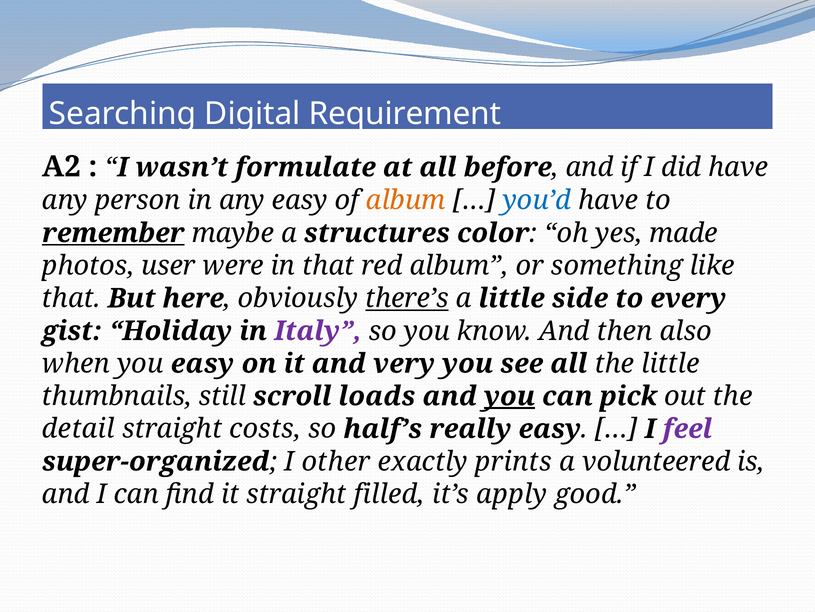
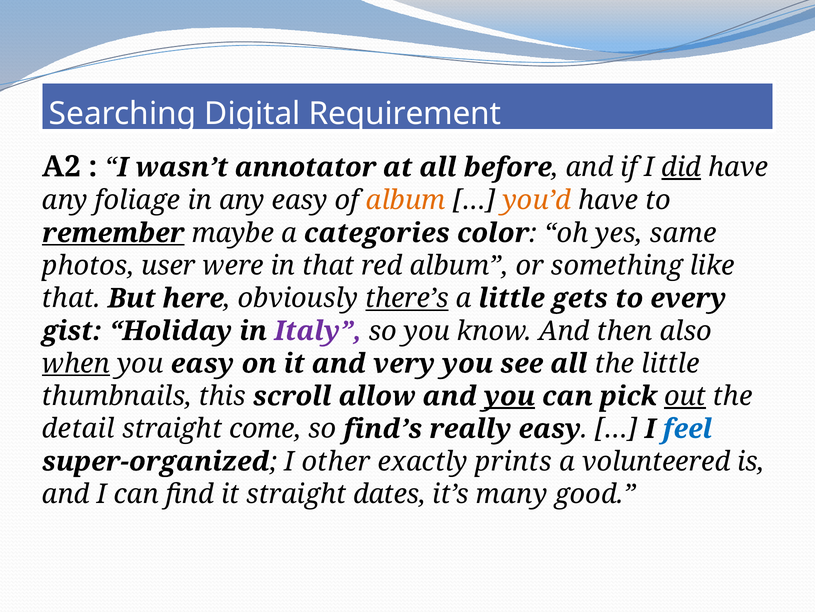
formulate: formulate -> annotator
did underline: none -> present
person: person -> foliage
you’d colour: blue -> orange
structures: structures -> categories
made: made -> same
side: side -> gets
when underline: none -> present
still: still -> this
loads: loads -> allow
out underline: none -> present
costs: costs -> come
half’s: half’s -> find’s
feel colour: purple -> blue
filled: filled -> dates
apply: apply -> many
